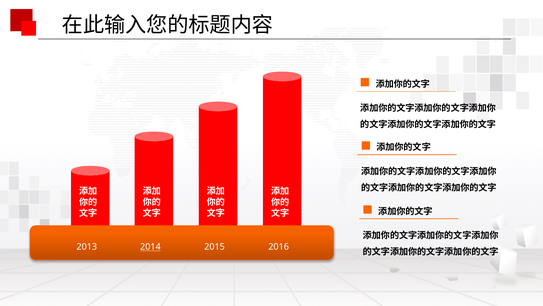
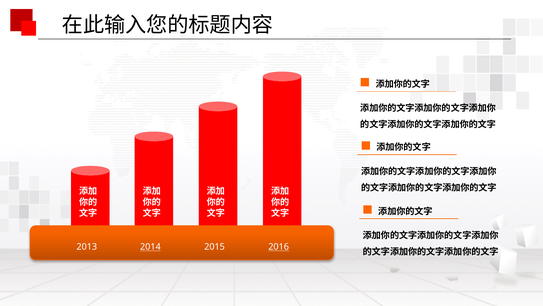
2016 underline: none -> present
